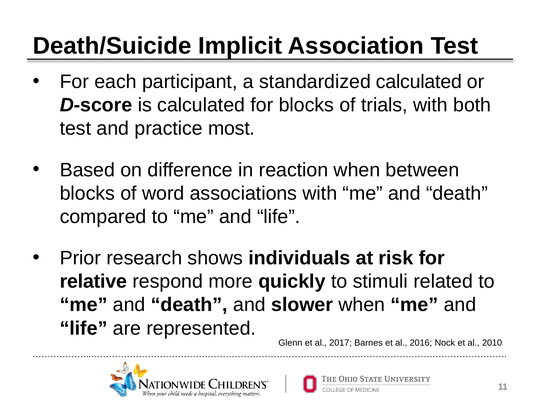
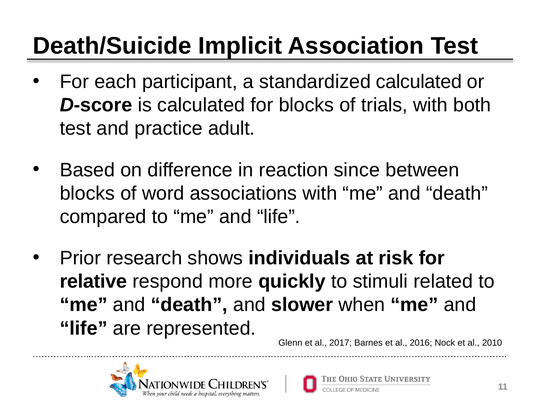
most: most -> adult
reaction when: when -> since
